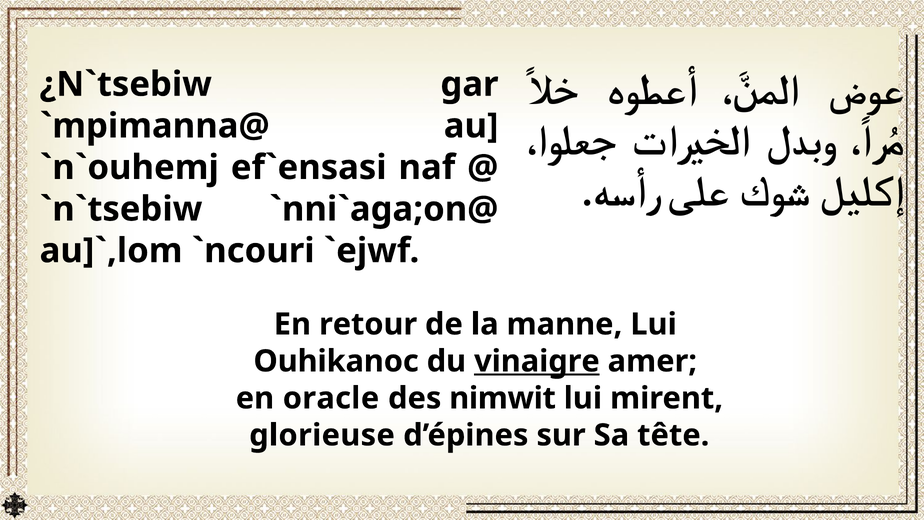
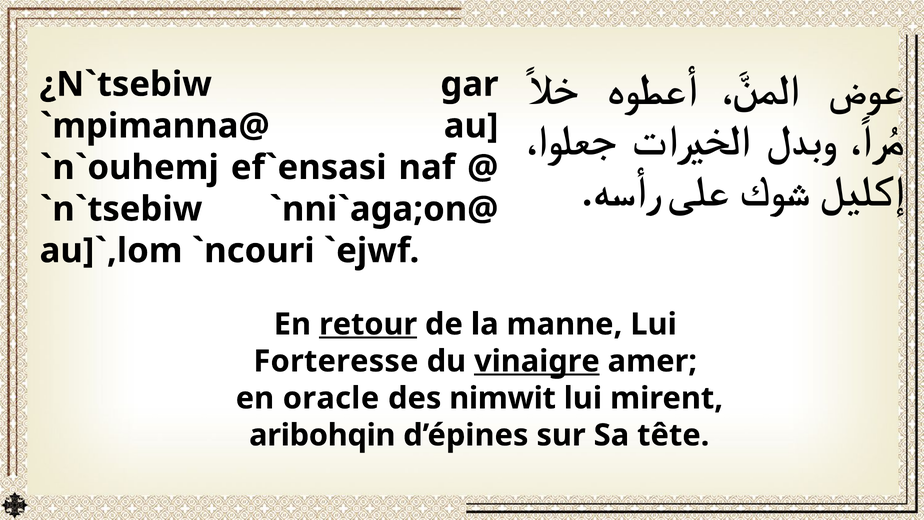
retour underline: none -> present
Ouhikanoc: Ouhikanoc -> Forteresse
glorieuse: glorieuse -> aribohqin
